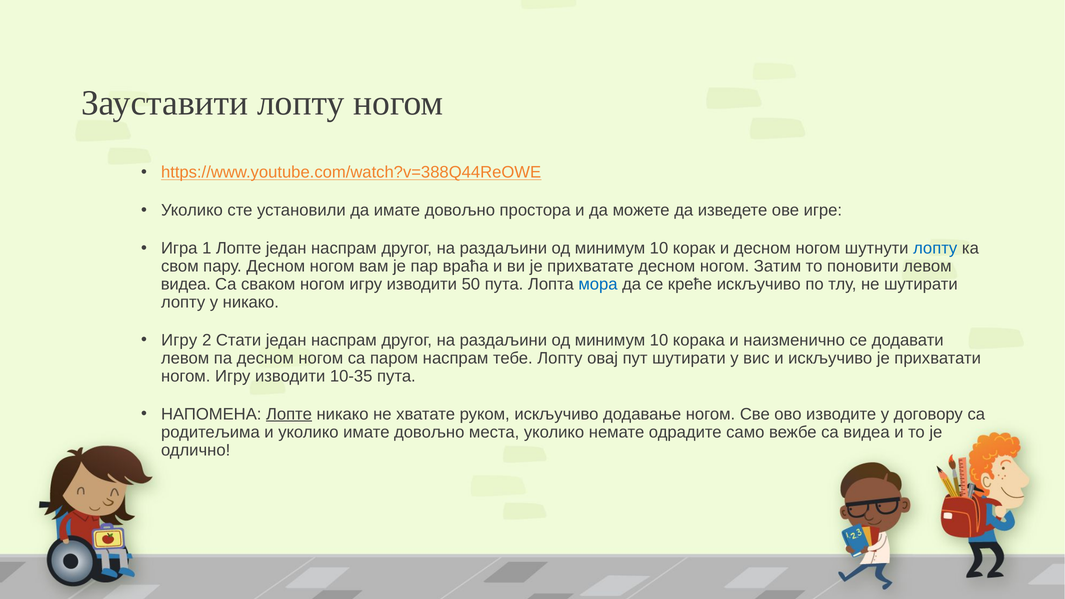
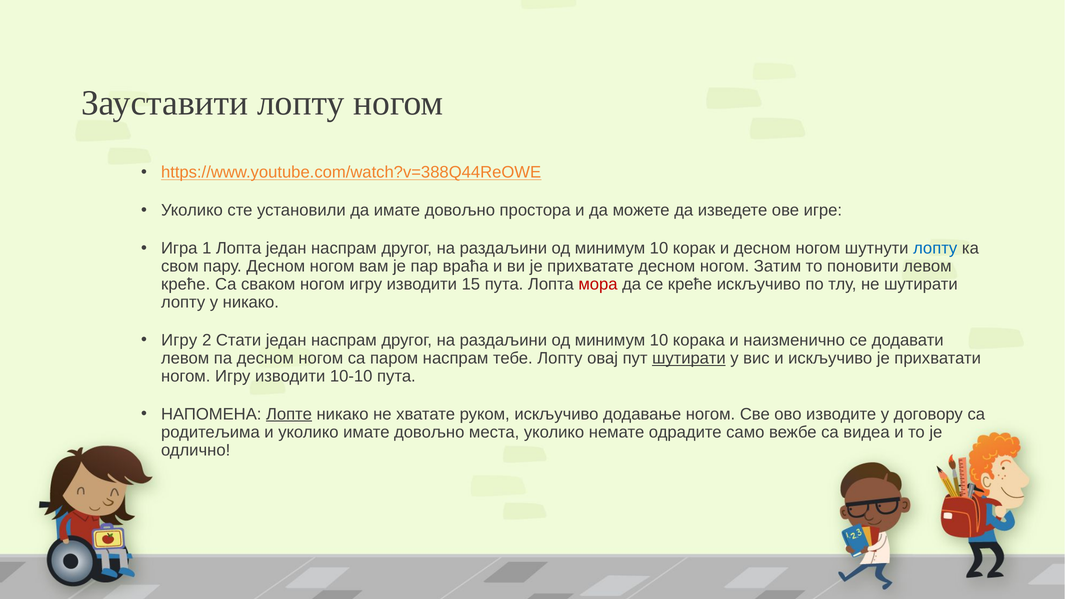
1 Лопте: Лопте -> Лопта
видеа at (186, 284): видеа -> креће
50: 50 -> 15
мора colour: blue -> red
шутирати at (689, 358) underline: none -> present
10-35: 10-35 -> 10-10
